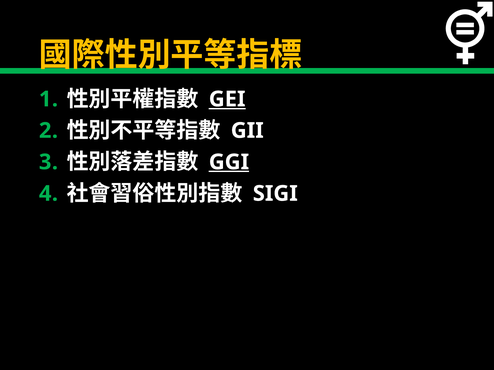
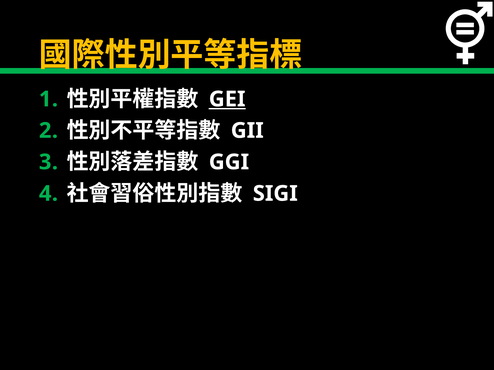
GGI underline: present -> none
